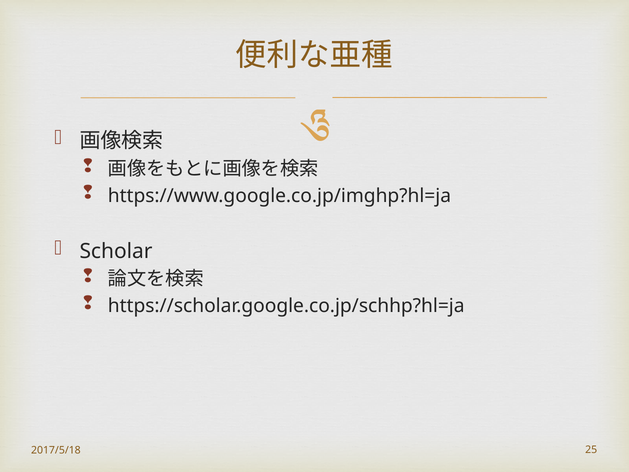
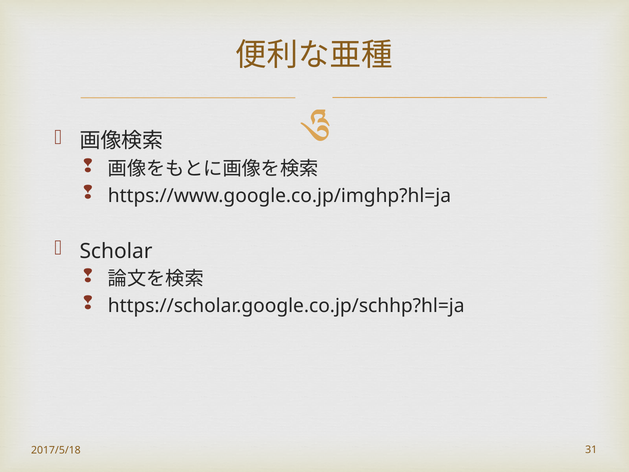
25: 25 -> 31
